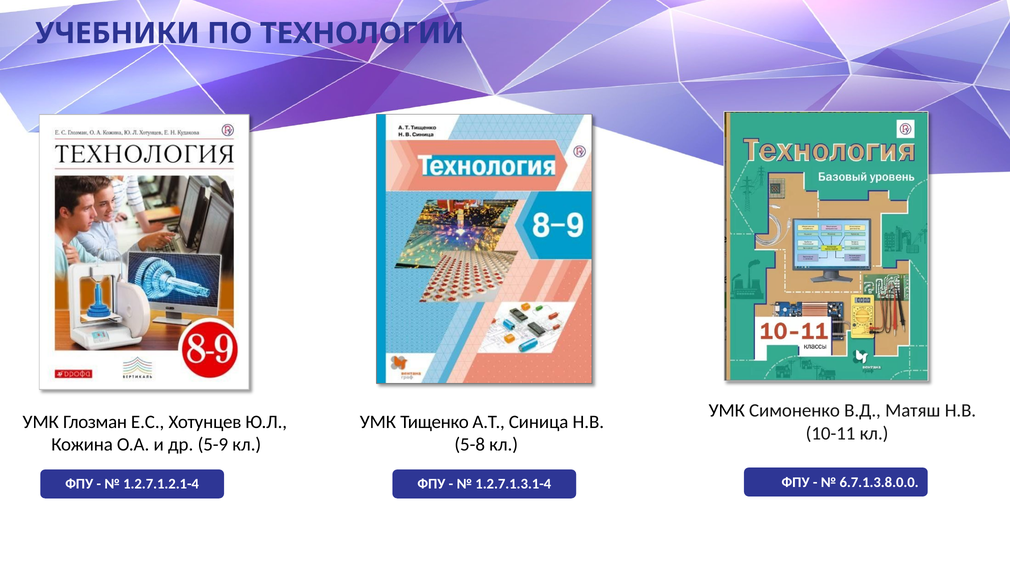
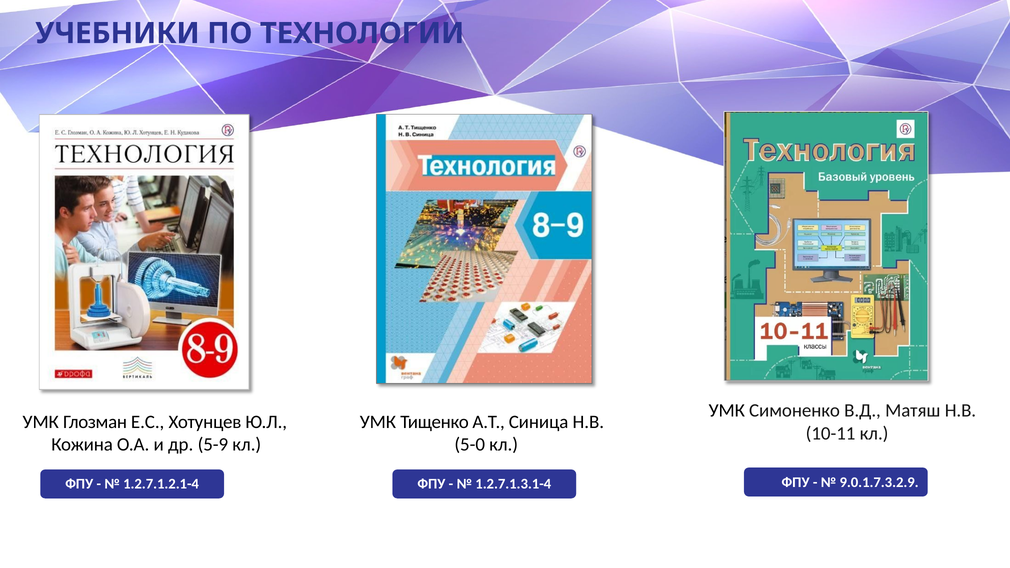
5-8: 5-8 -> 5-0
6.7.1.3.8.0.0: 6.7.1.3.8.0.0 -> 9.0.1.7.3.2.9
